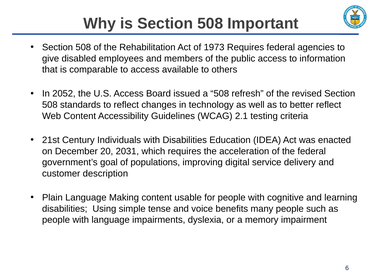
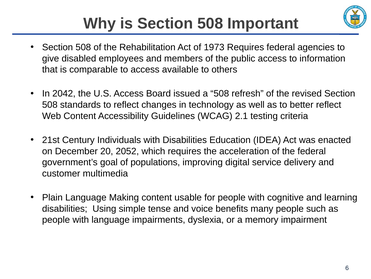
2052: 2052 -> 2042
2031: 2031 -> 2052
description: description -> multimedia
